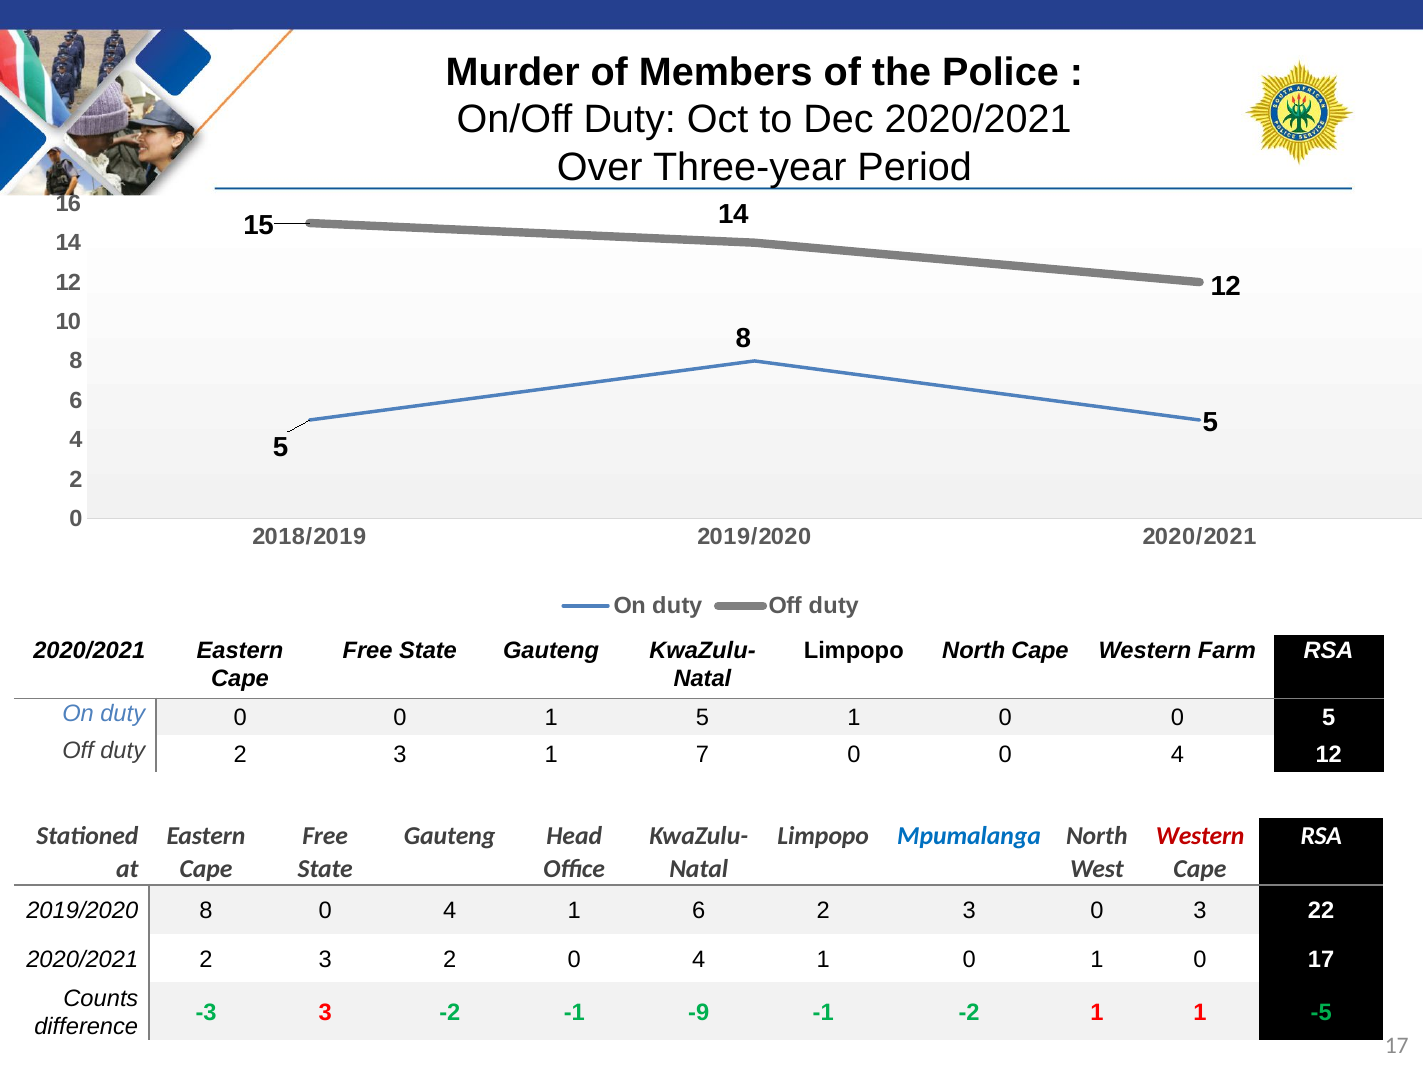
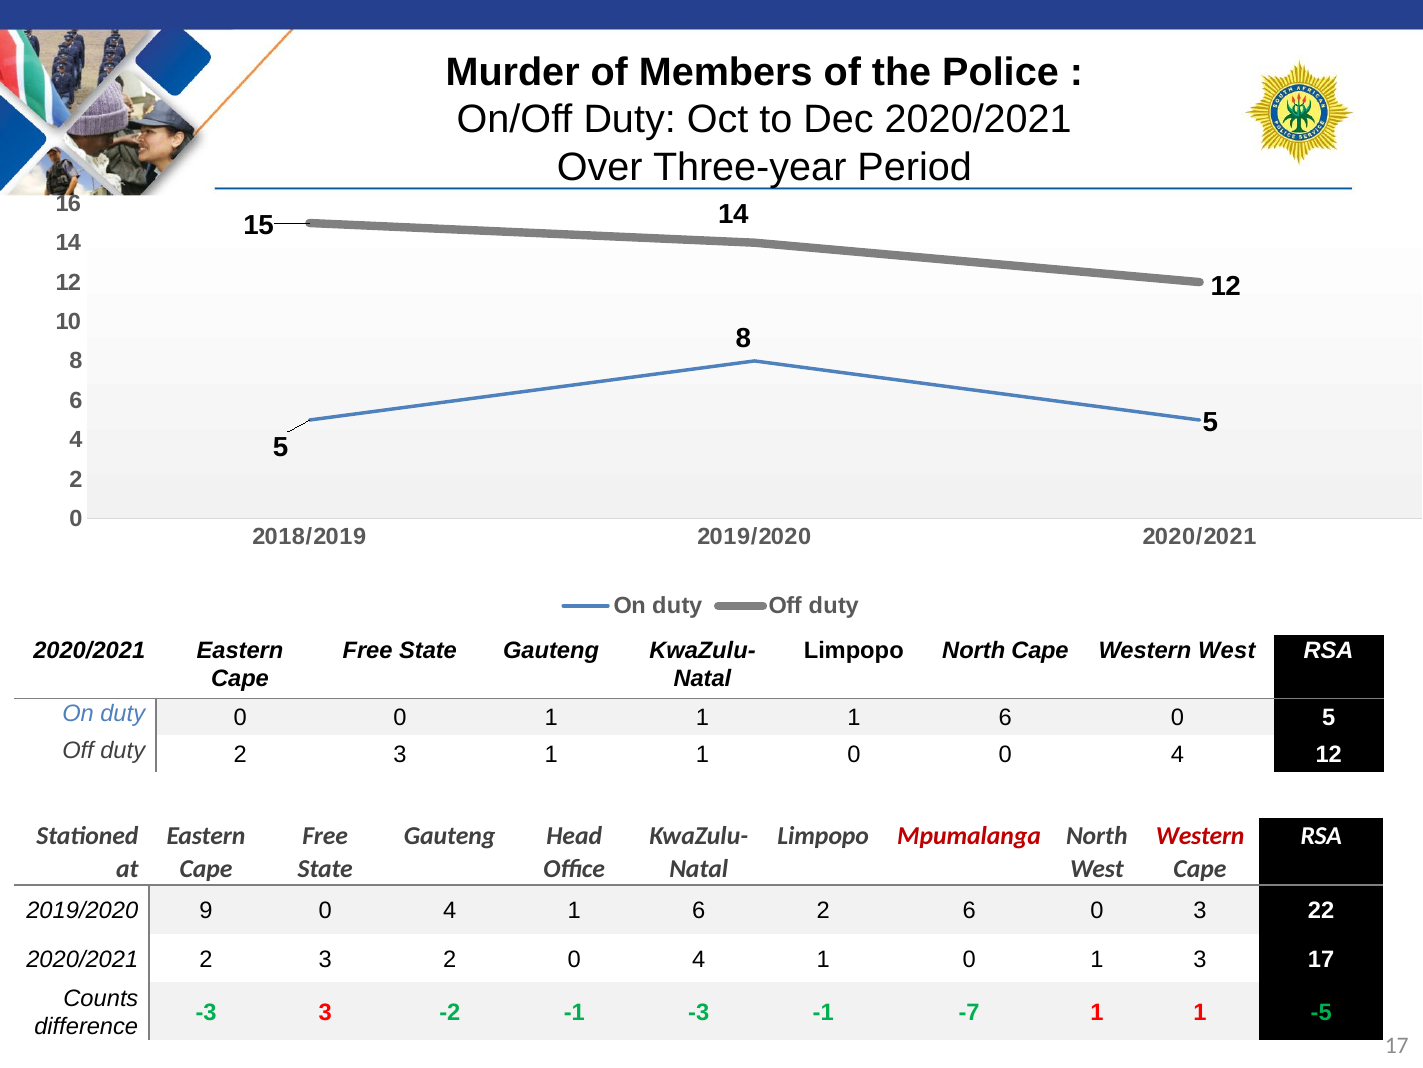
Western Farm: Farm -> West
0 1 5: 5 -> 1
0 at (1005, 718): 0 -> 6
3 1 7: 7 -> 1
Mpumalanga colour: blue -> red
2019/2020 8: 8 -> 9
6 2 3: 3 -> 6
0 1 0: 0 -> 3
-1 -9: -9 -> -3
-1 -2: -2 -> -7
